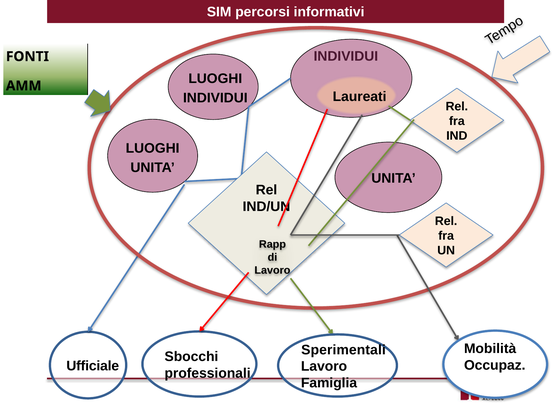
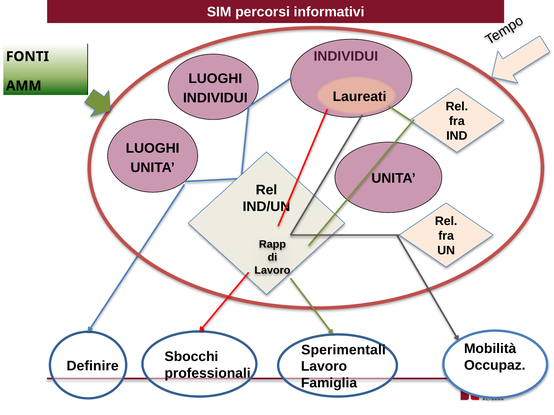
Ufficiale: Ufficiale -> Definire
